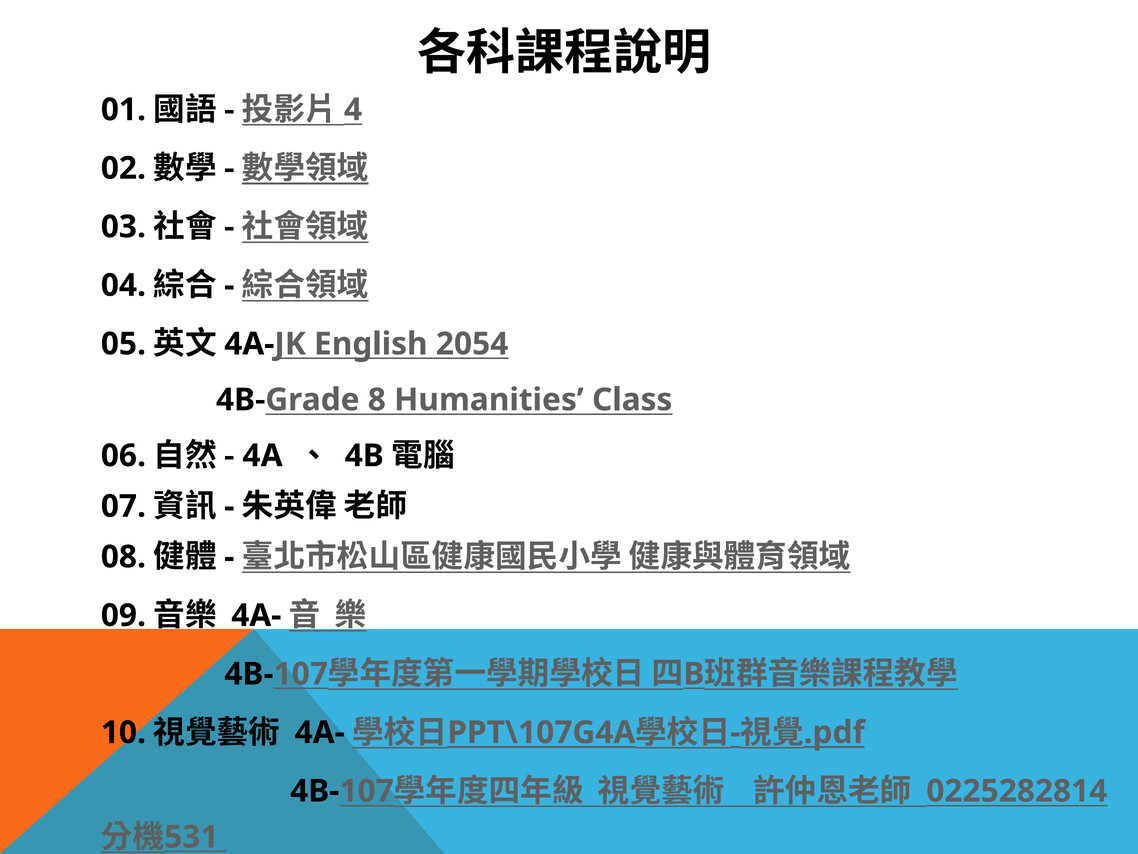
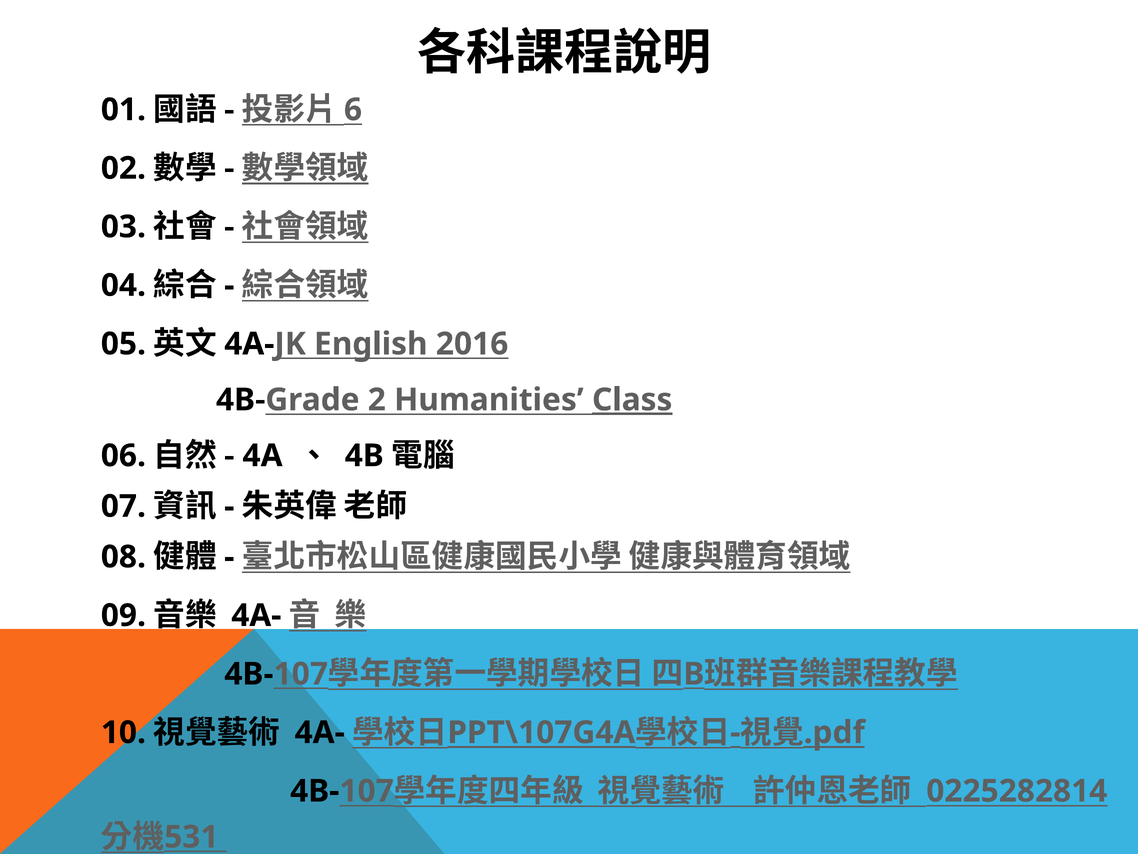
4: 4 -> 6
2054: 2054 -> 2016
8: 8 -> 2
Class underline: none -> present
